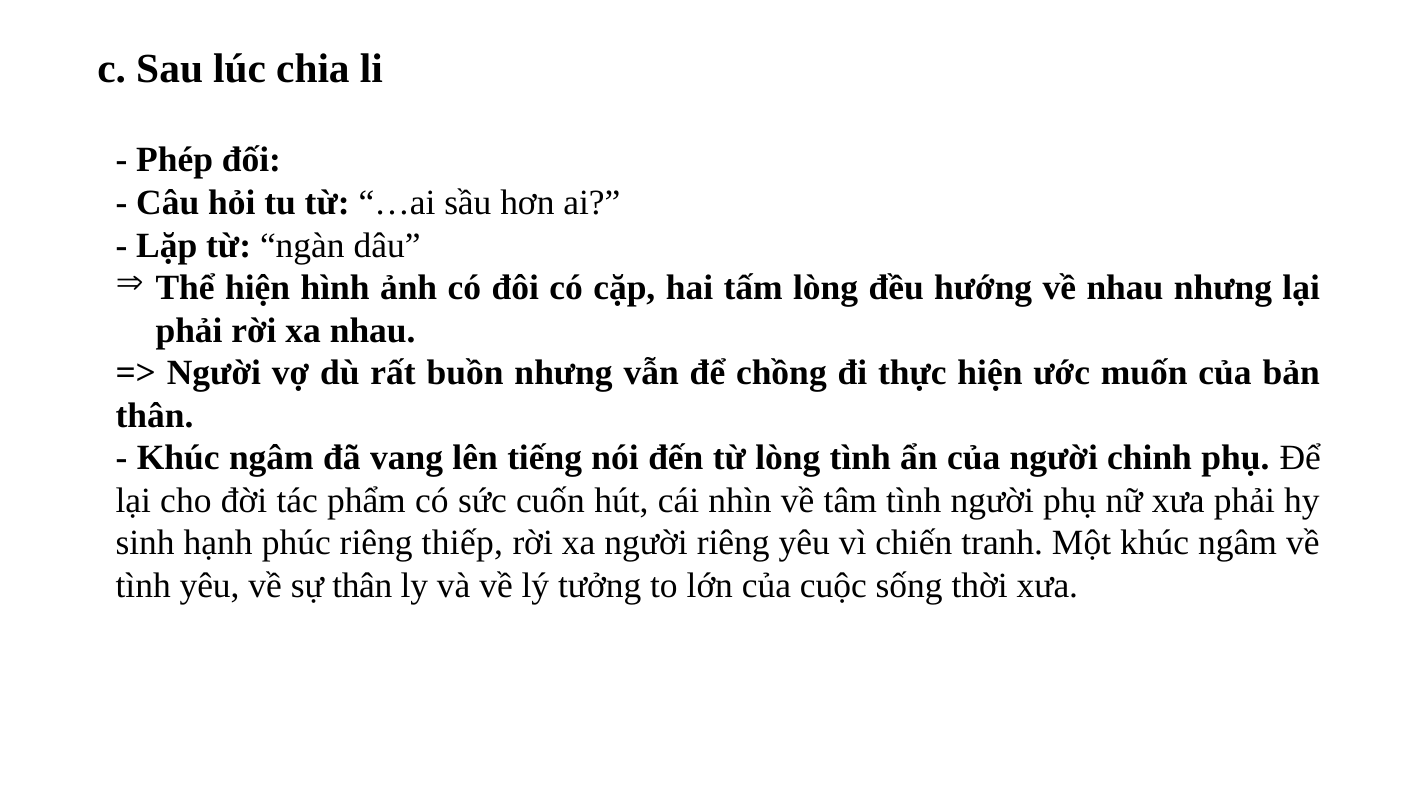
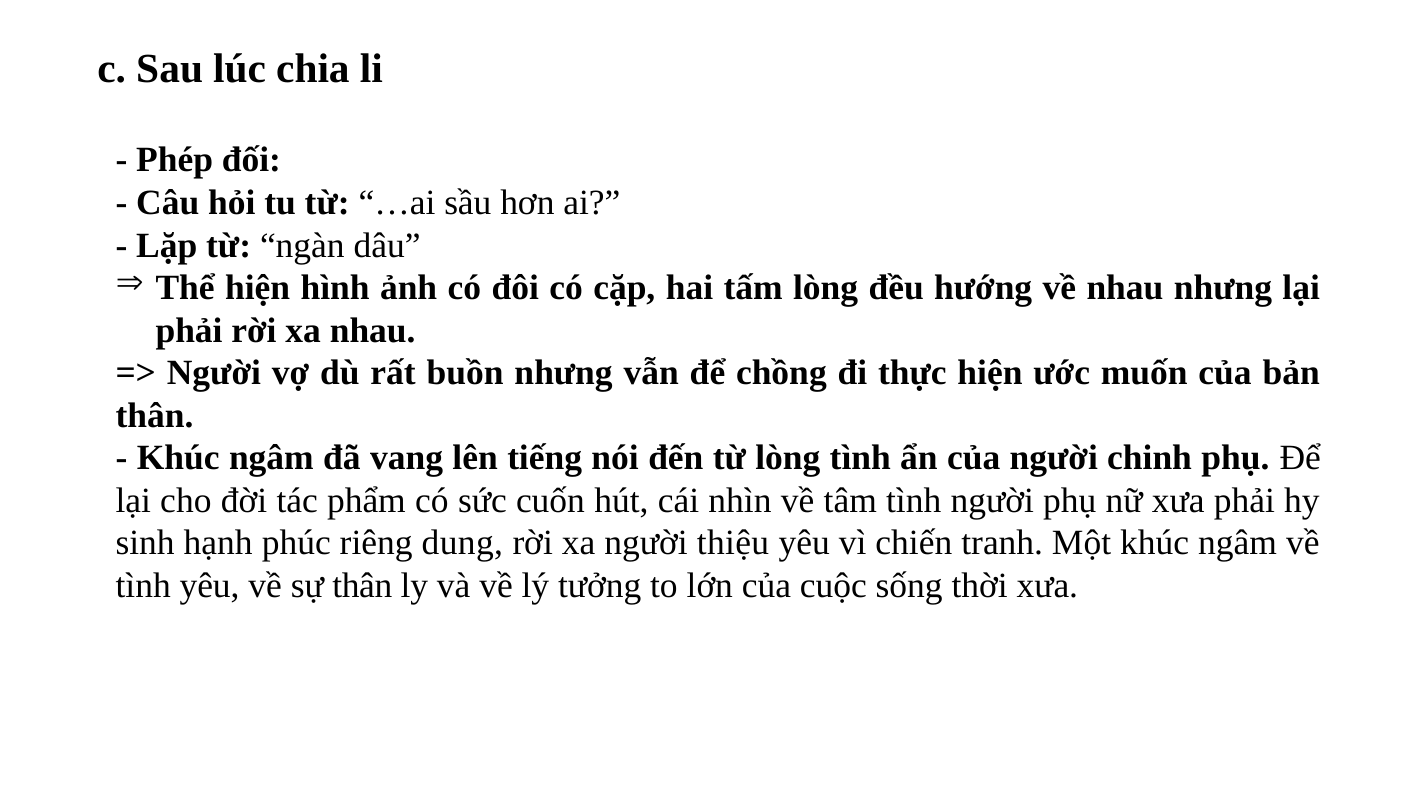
thiếp: thiếp -> dung
người riêng: riêng -> thiệu
